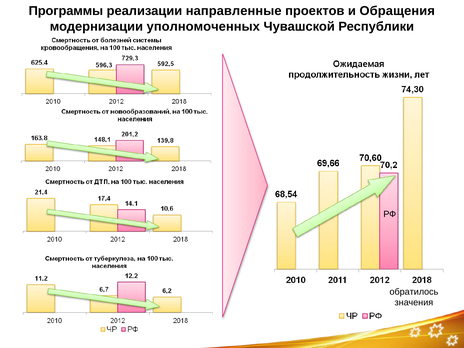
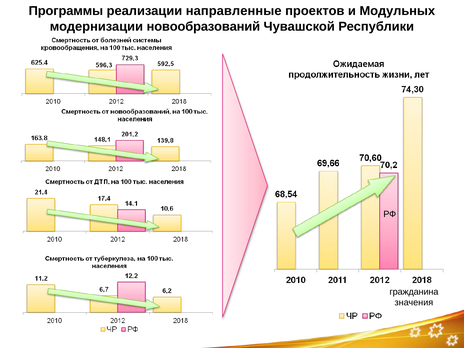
Обращения: Обращения -> Модульных
уполномоченных: уполномоченных -> новообразований
обратилось: обратилось -> гражданина
